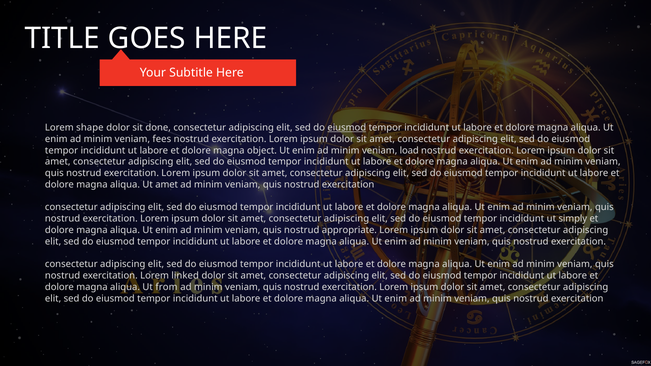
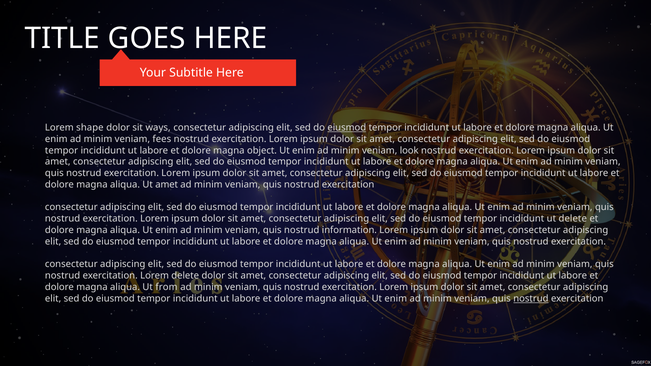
done: done -> ways
load: load -> look
ut simply: simply -> delete
appropriate: appropriate -> information
Lorem linked: linked -> delete
nostrud at (531, 299) underline: none -> present
